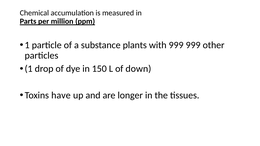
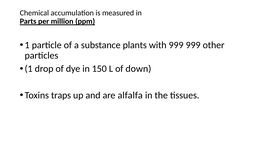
have: have -> traps
longer: longer -> alfalfa
